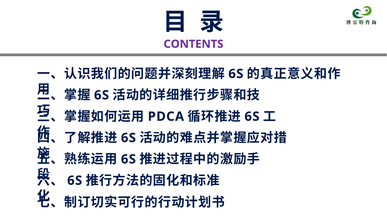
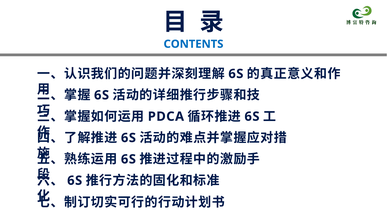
CONTENTS colour: purple -> blue
